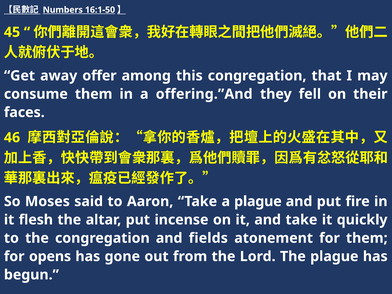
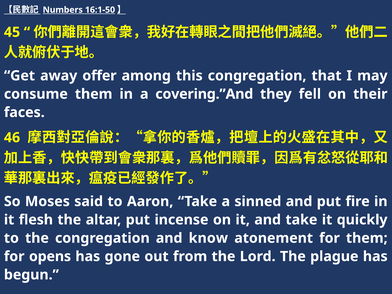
offering.”And: offering.”And -> covering.”And
a plague: plague -> sinned
fields: fields -> know
